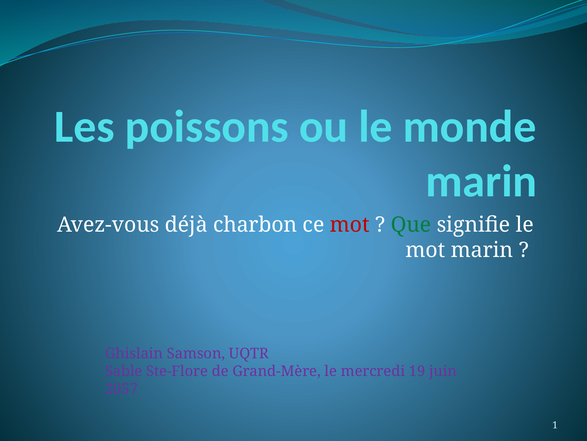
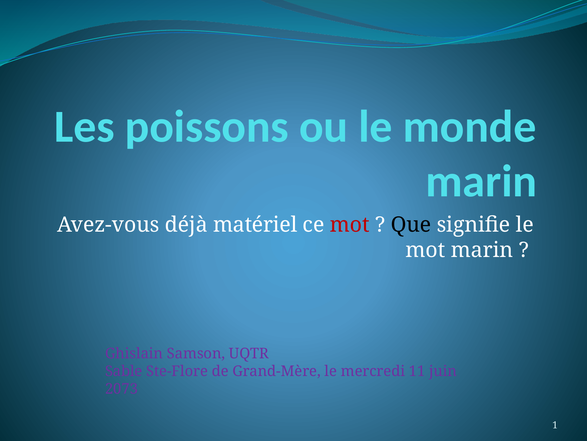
charbon: charbon -> matériel
Que colour: green -> black
19: 19 -> 11
2057: 2057 -> 2073
